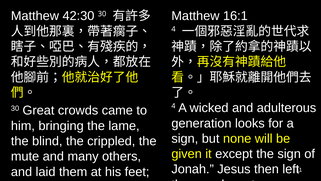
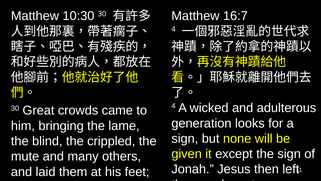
42:30: 42:30 -> 10:30
16:1: 16:1 -> 16:7
